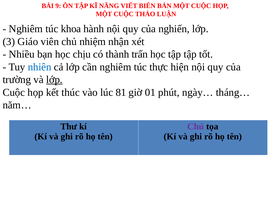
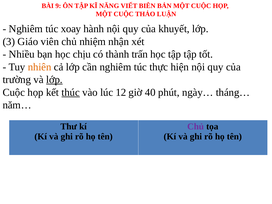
khoa: khoa -> xoay
nghiến: nghiến -> khuyết
nhiên colour: blue -> orange
thúc underline: none -> present
81: 81 -> 12
01: 01 -> 40
